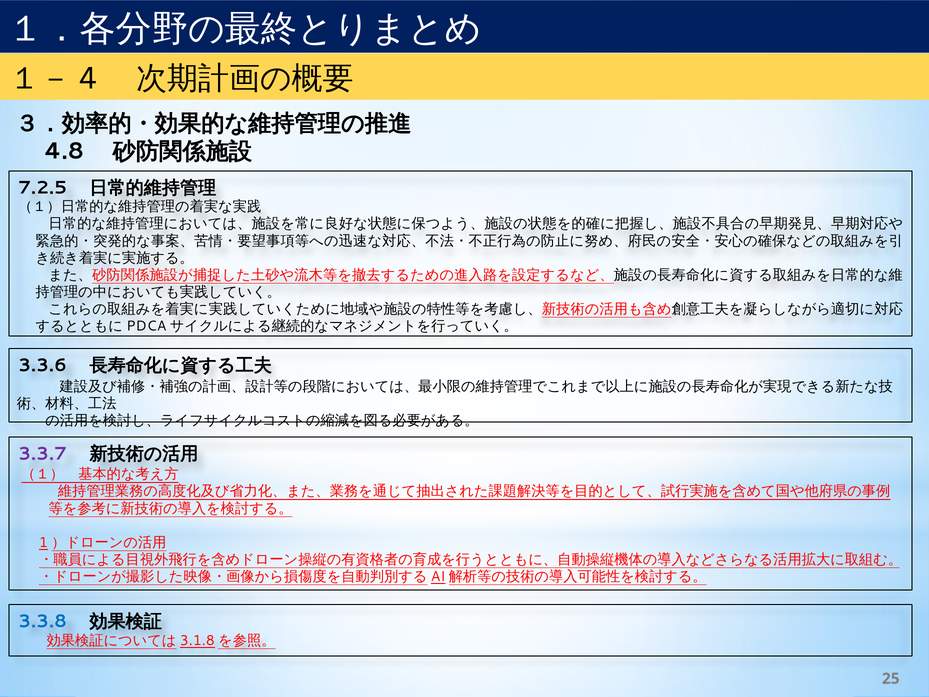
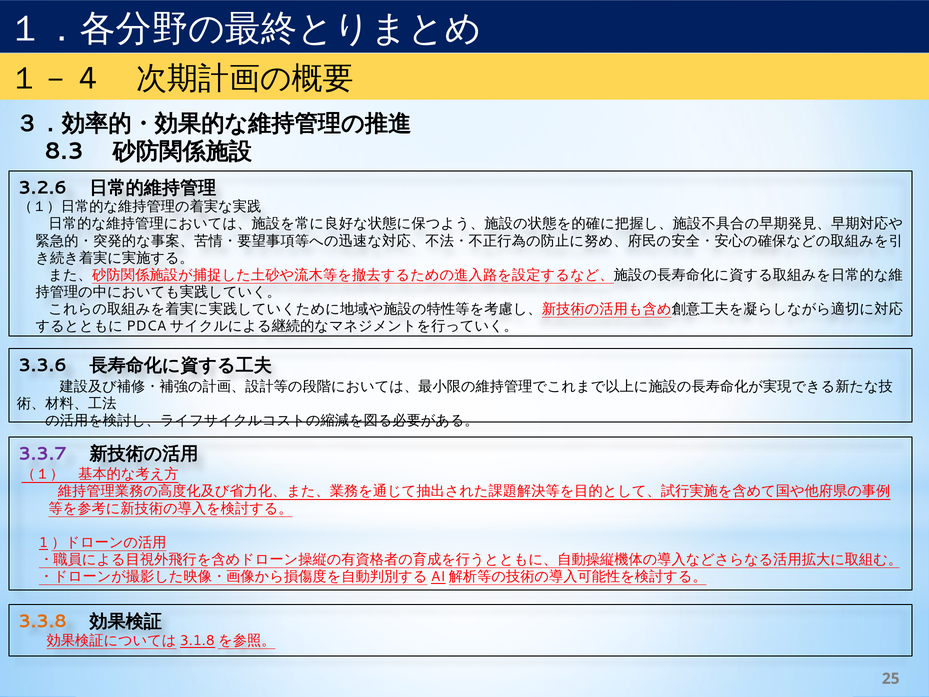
4.8: 4.8 -> 8.3
7.2.5: 7.2.5 -> 3.2.6
3.3.8 colour: blue -> orange
